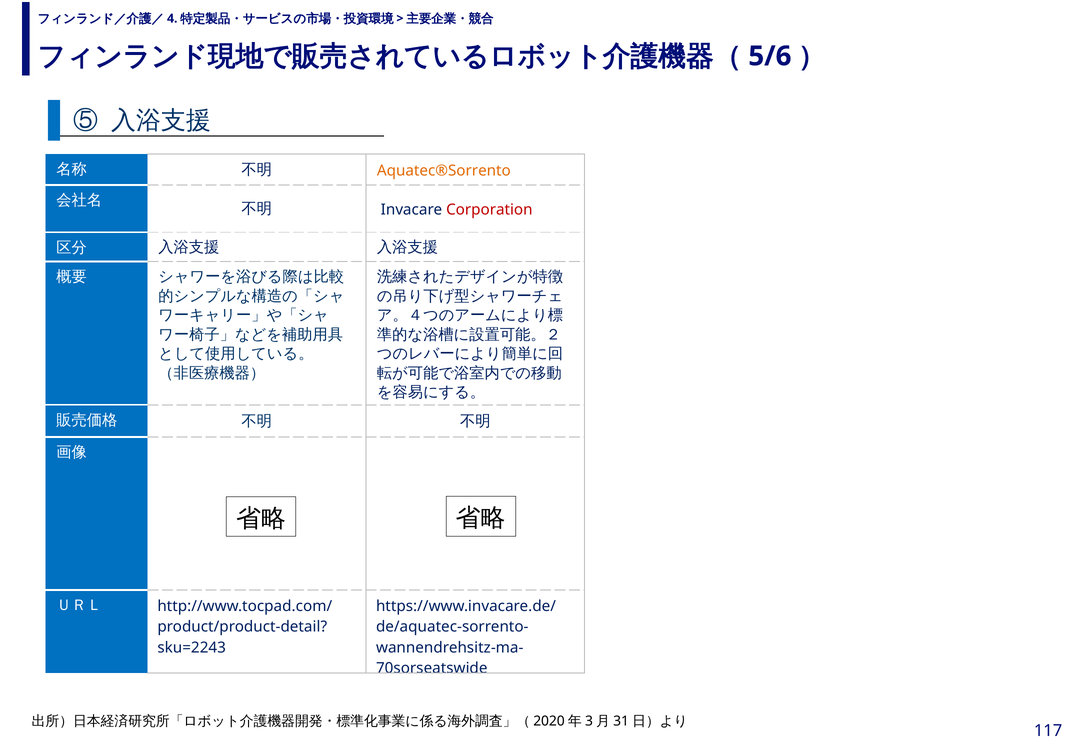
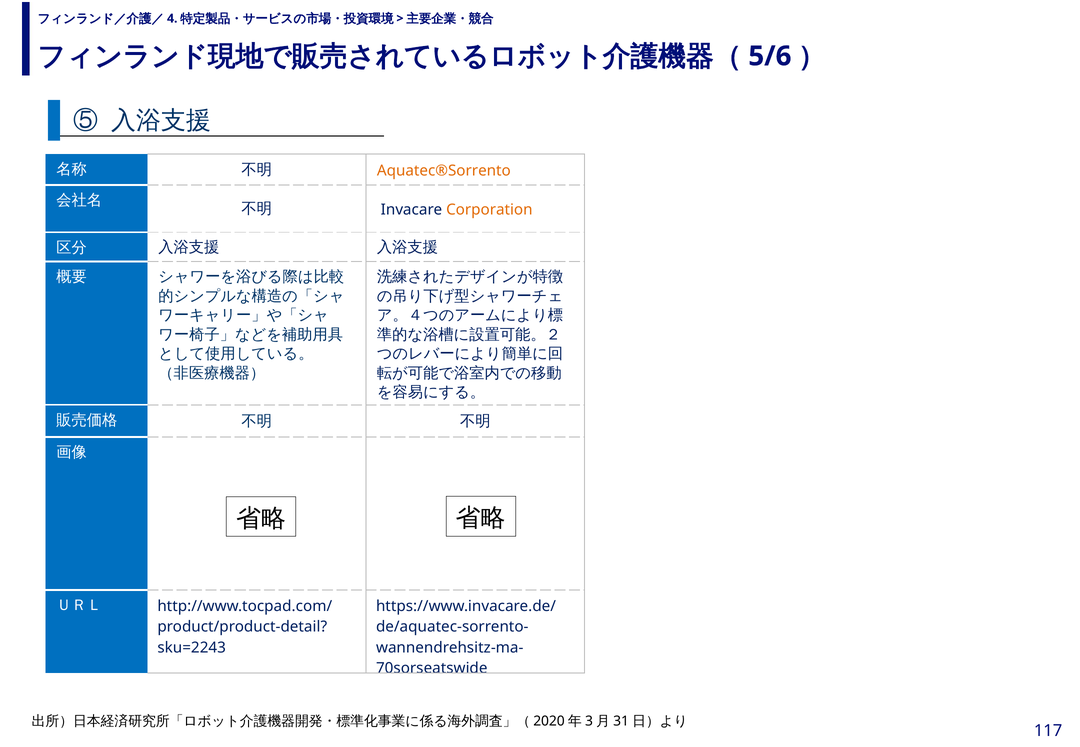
Corporation colour: red -> orange
